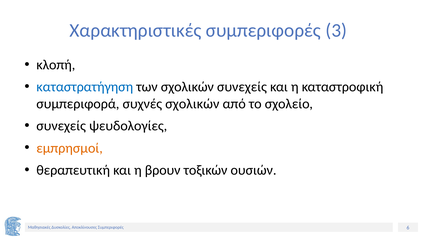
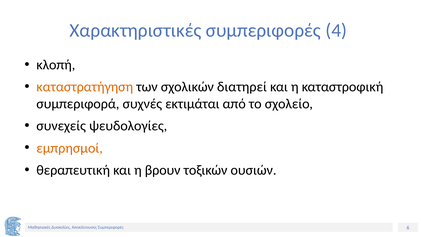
3: 3 -> 4
καταστρατήγηση colour: blue -> orange
σχολικών συνεχείς: συνεχείς -> διατηρεί
συχνές σχολικών: σχολικών -> εκτιμάται
